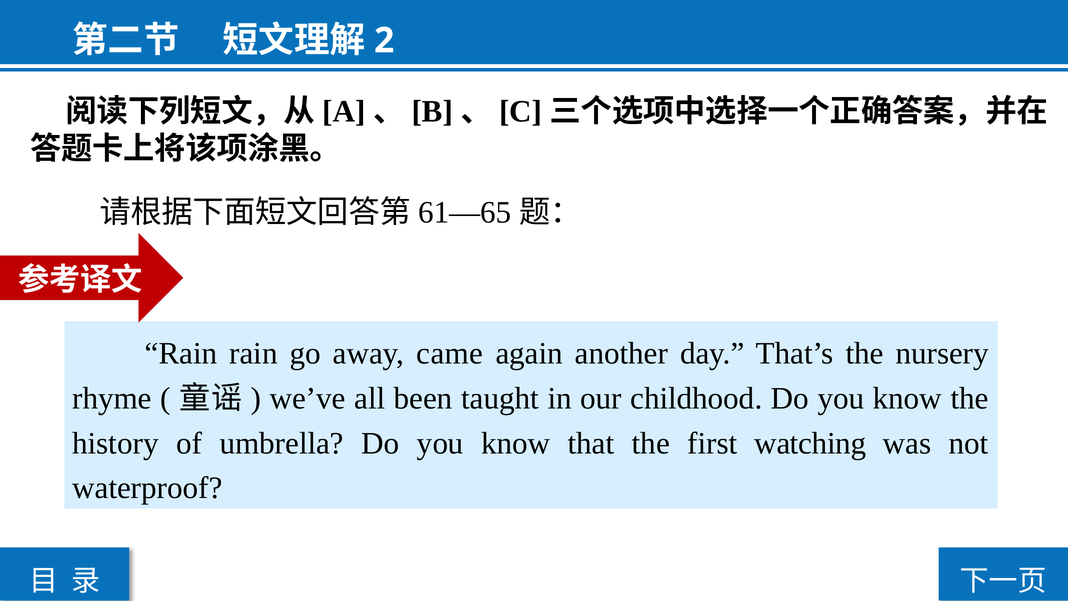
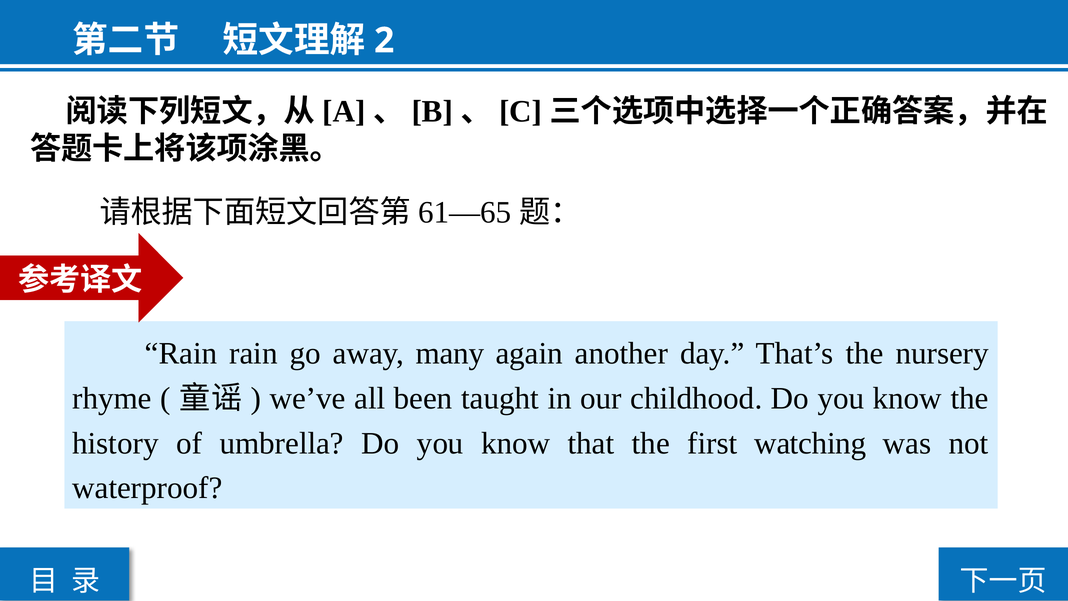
came: came -> many
